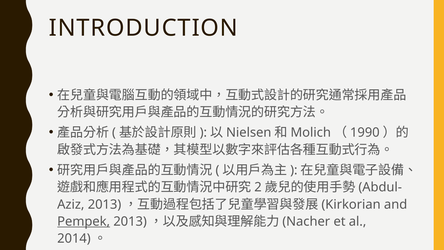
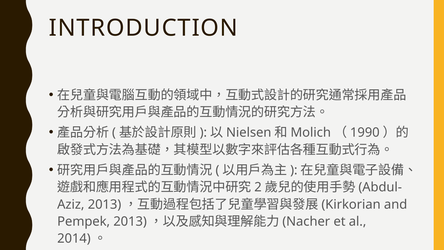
Pempek underline: present -> none
